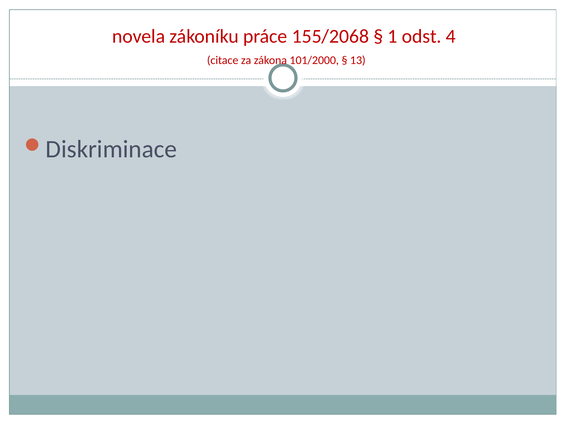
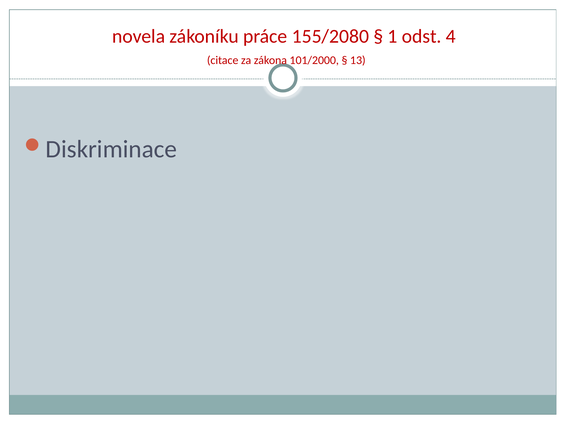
155/2068: 155/2068 -> 155/2080
